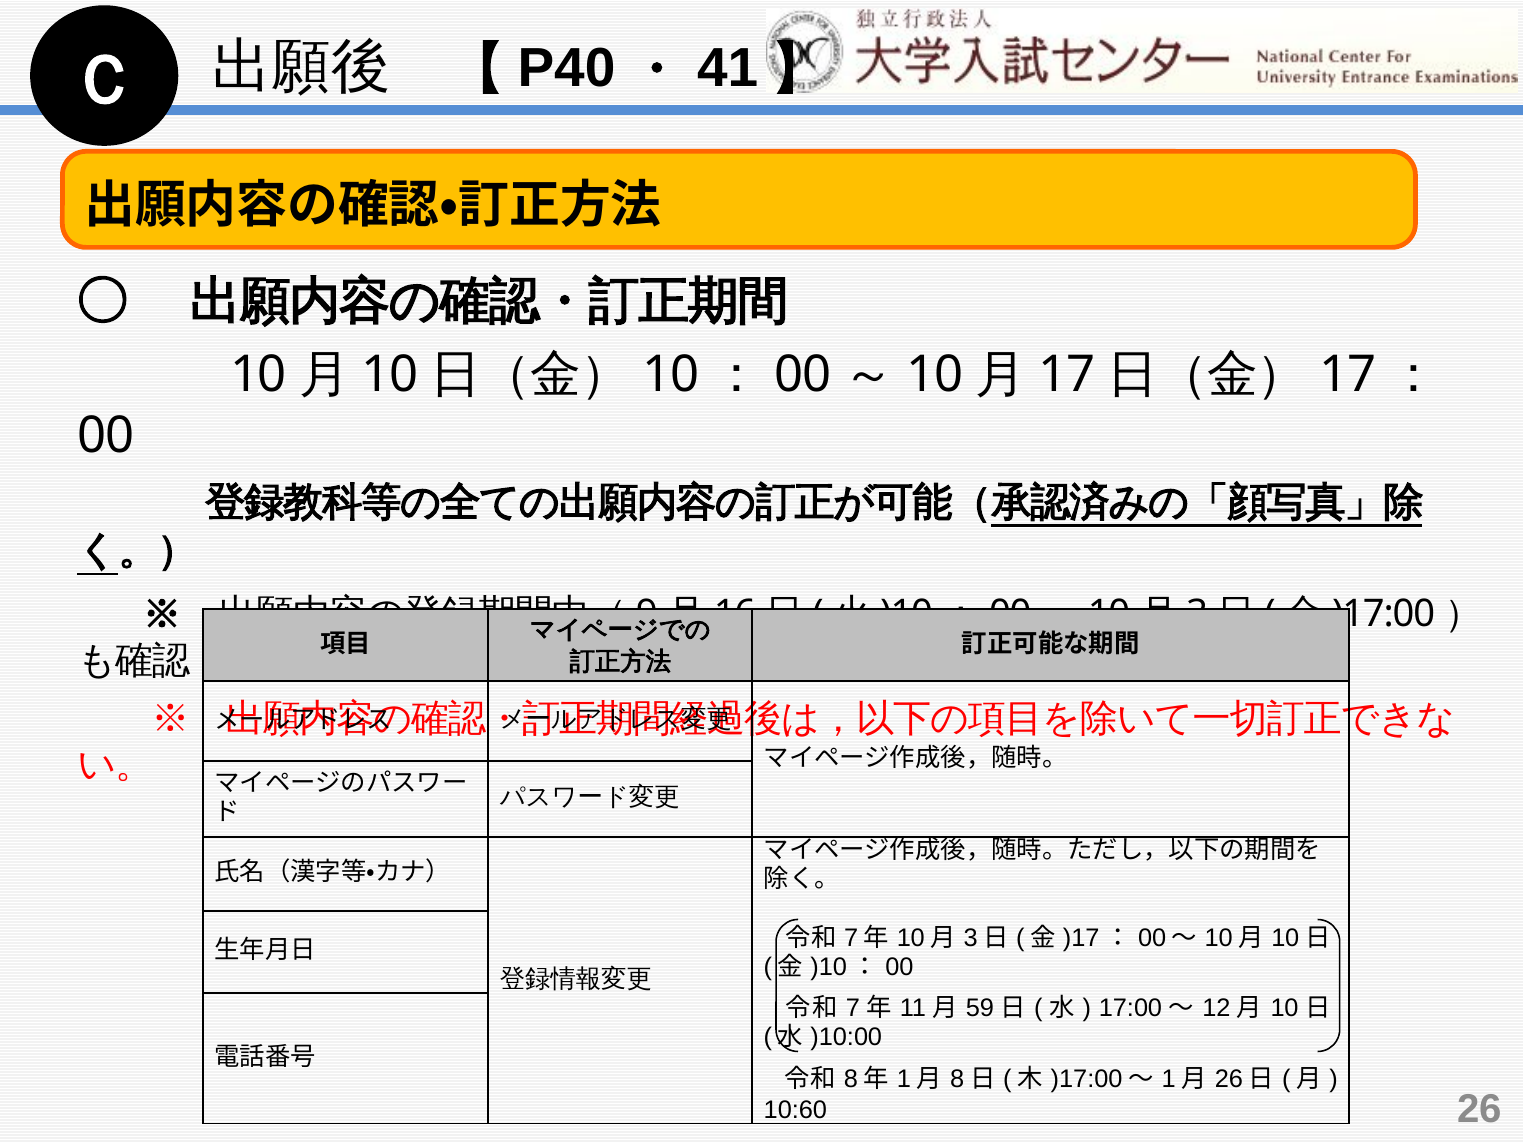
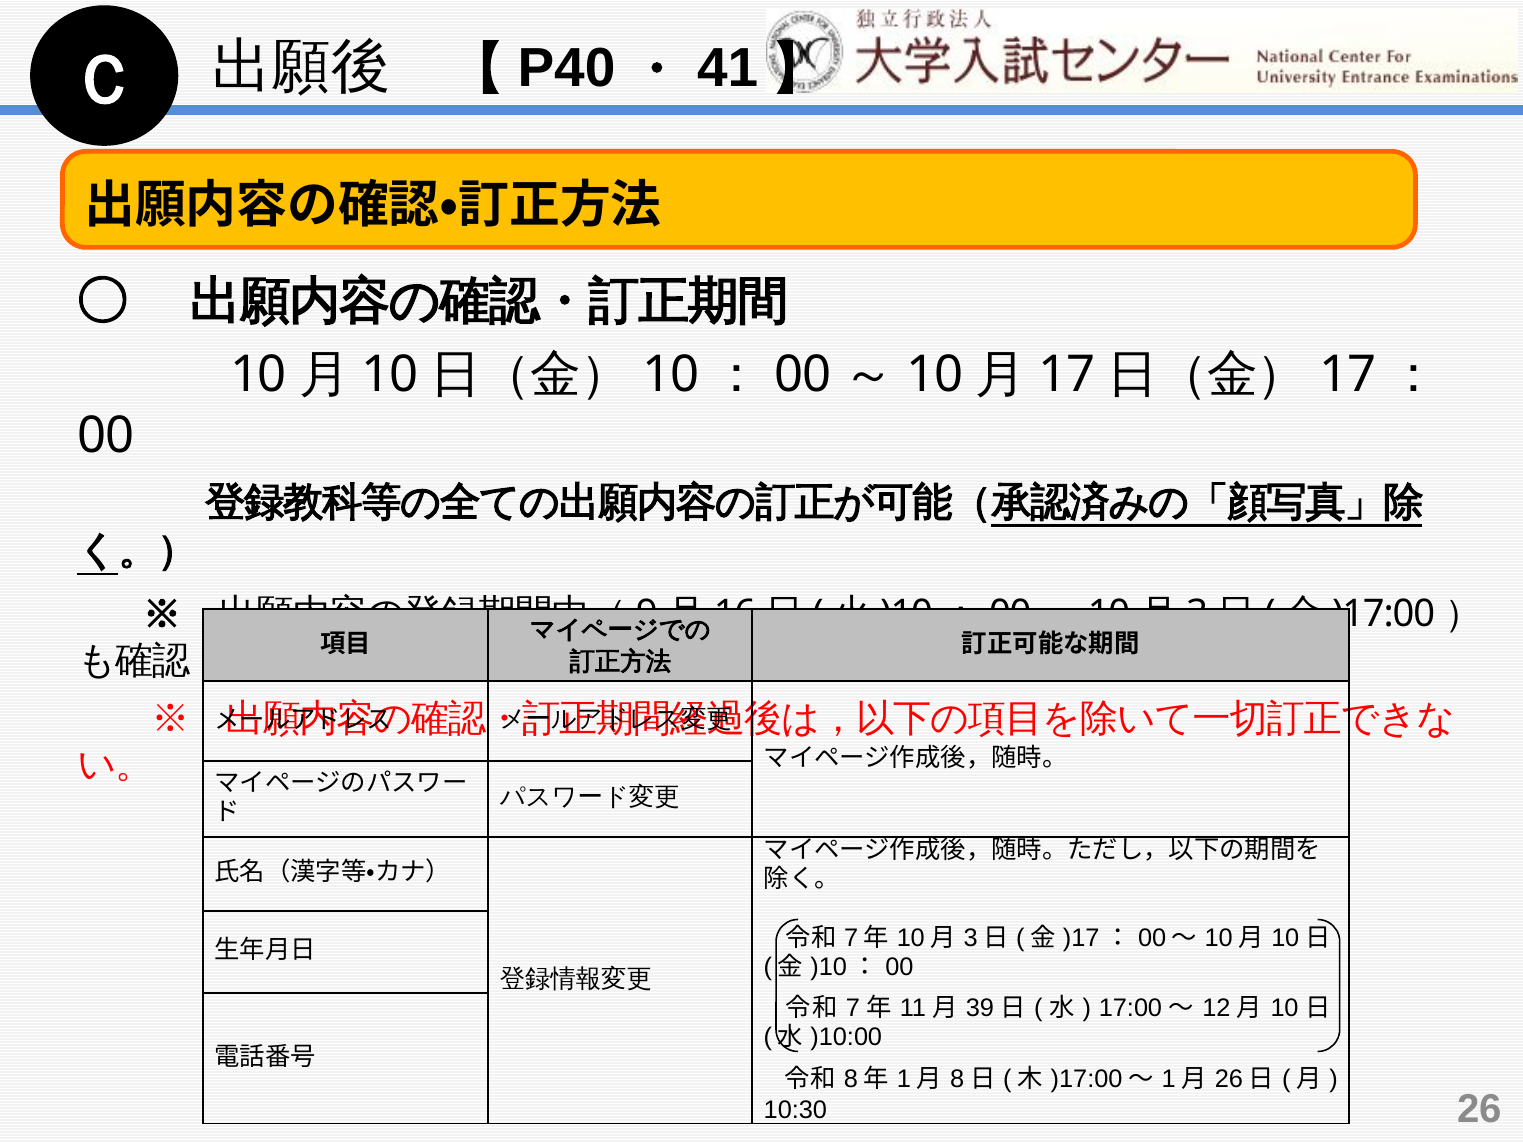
59: 59 -> 39
10:60: 10:60 -> 10:30
